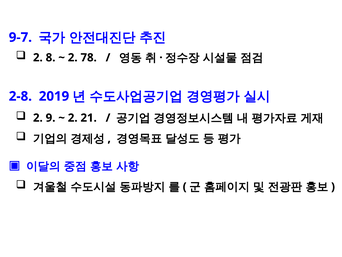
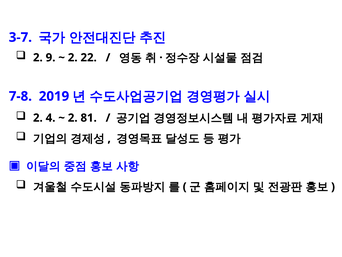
9-7: 9-7 -> 3-7
8: 8 -> 9
78: 78 -> 22
2-8: 2-8 -> 7-8
9: 9 -> 4
21: 21 -> 81
